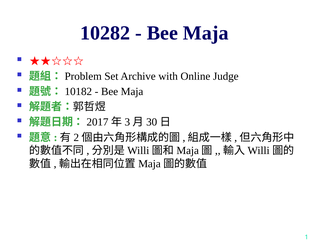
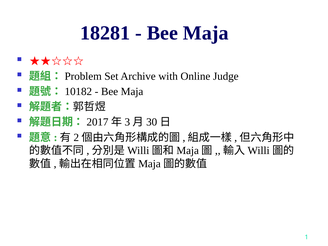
10282: 10282 -> 18281
